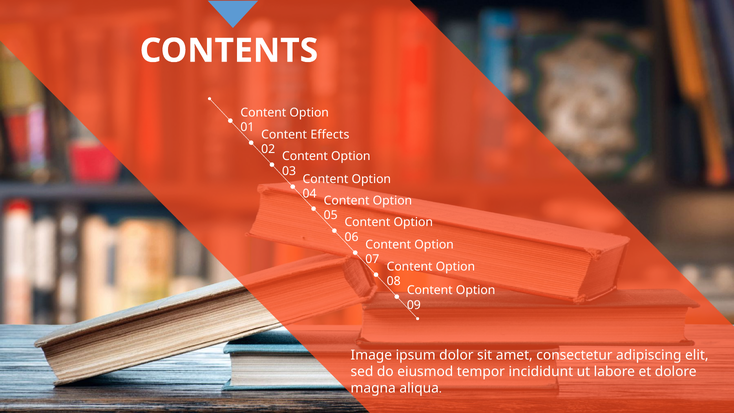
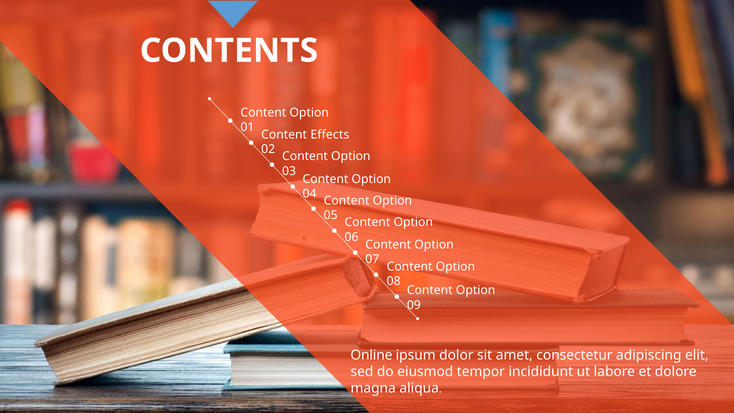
Image: Image -> Online
